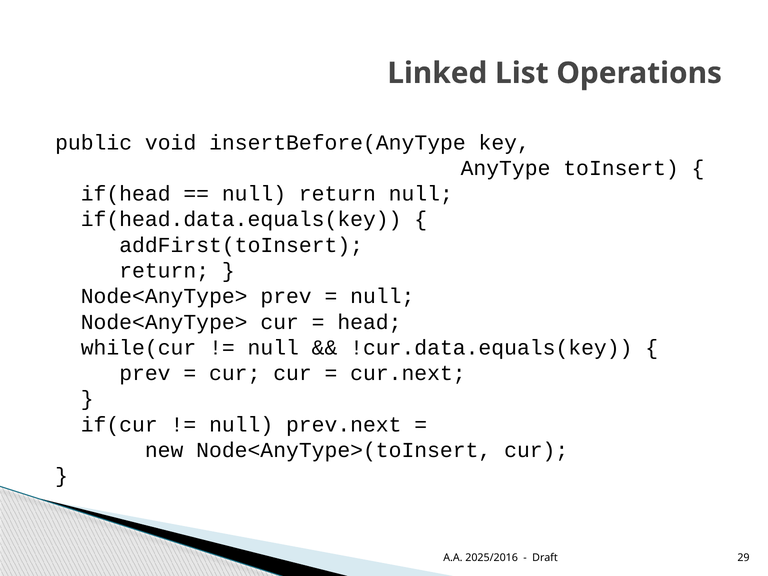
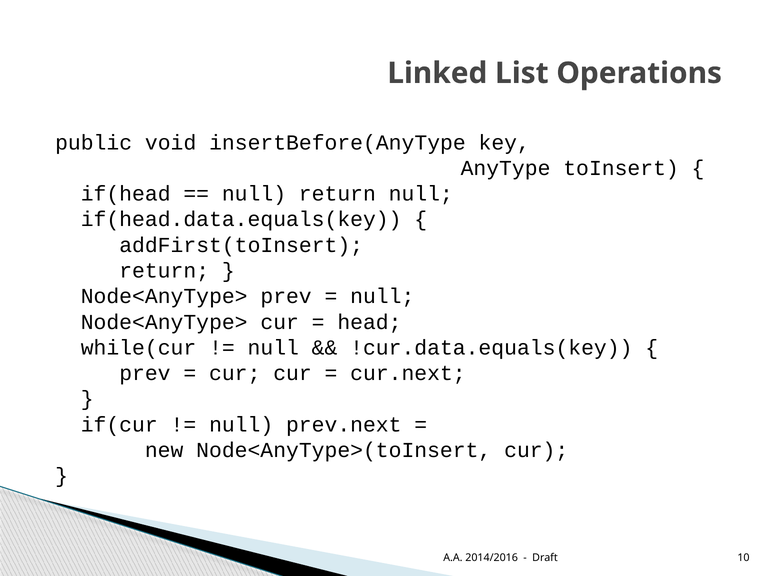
2025/2016: 2025/2016 -> 2014/2016
29: 29 -> 10
